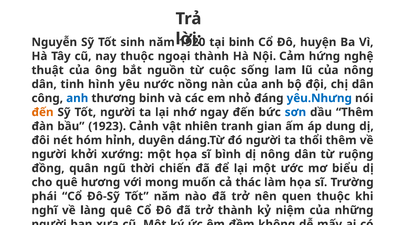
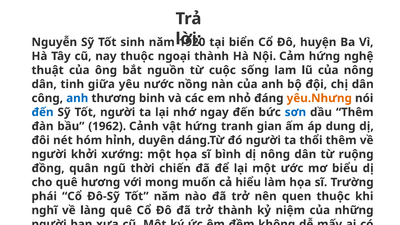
tại binh: binh -> biển
hình: hình -> giữa
yêu.Nhưng colour: blue -> orange
đến at (43, 112) colour: orange -> blue
1923: 1923 -> 1962
vật nhiên: nhiên -> hứng
thác: thác -> hiểu
